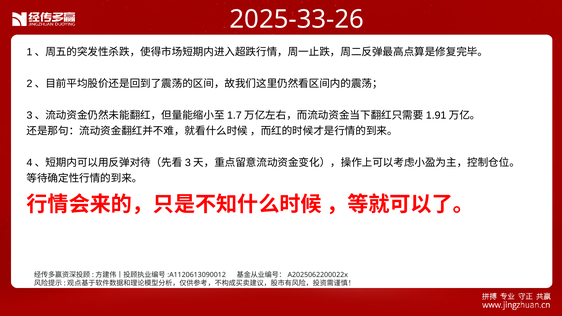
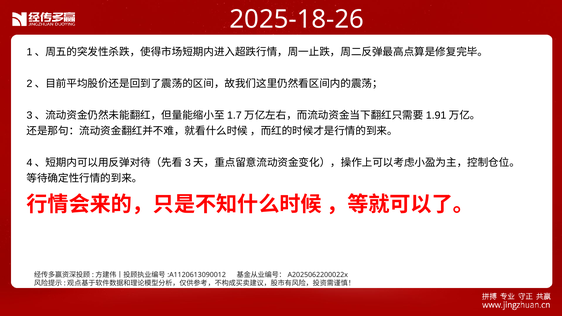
2025-33-26: 2025-33-26 -> 2025-18-26
